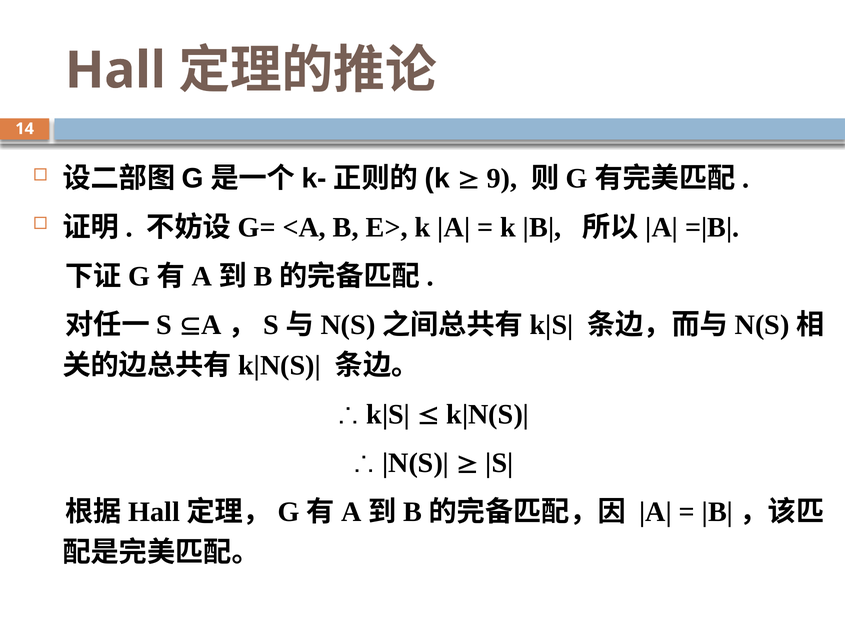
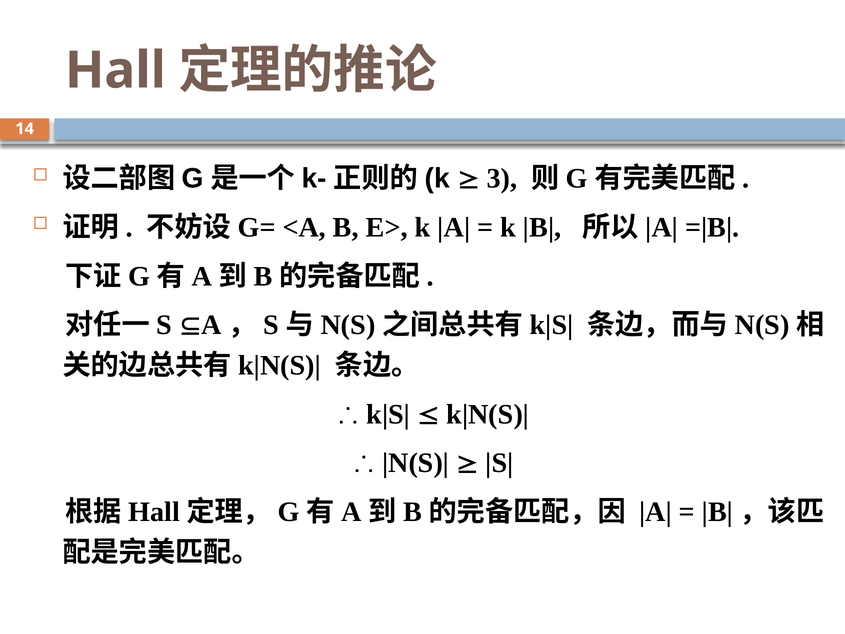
9: 9 -> 3
